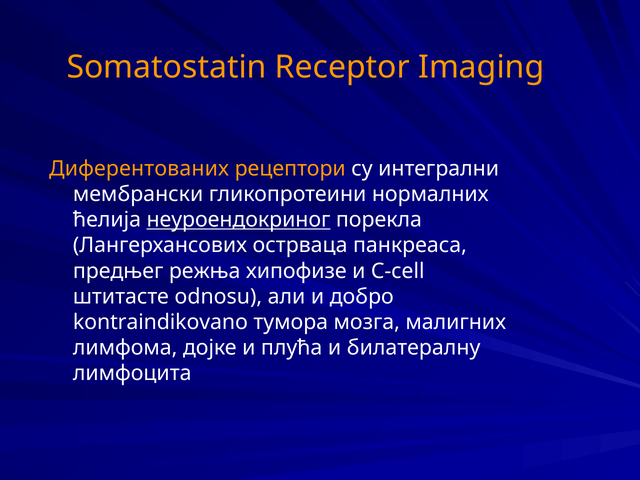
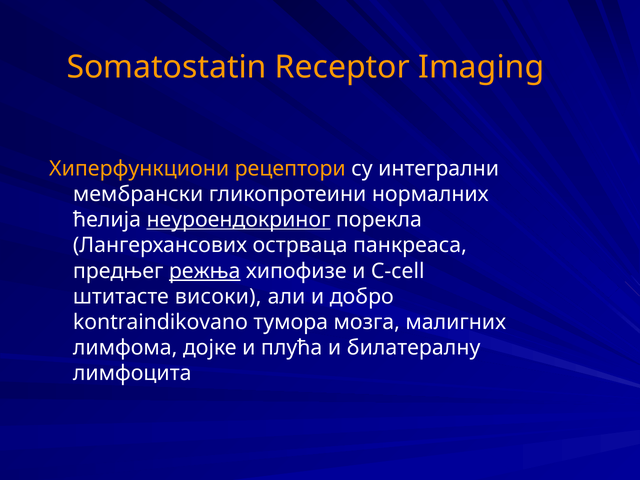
Диферентованих: Диферентованих -> Хиперфункциони
режња underline: none -> present
odnosu: odnosu -> високи
